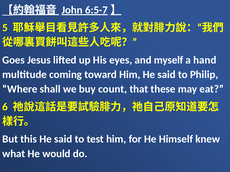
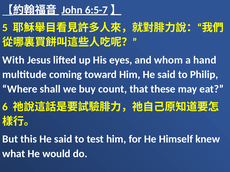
Goes: Goes -> With
myself: myself -> whom
